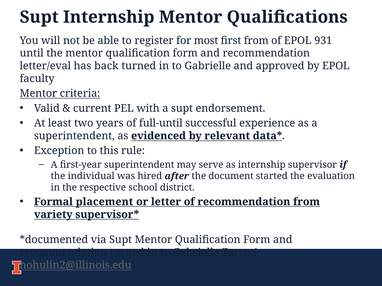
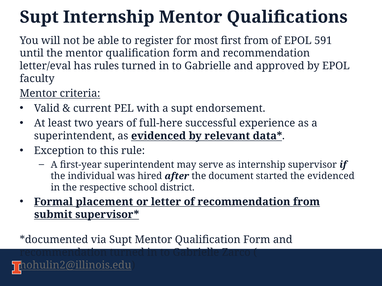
931: 931 -> 591
back: back -> rules
full-until: full-until -> full-here
the evaluation: evaluation -> evidenced
variety: variety -> submit
